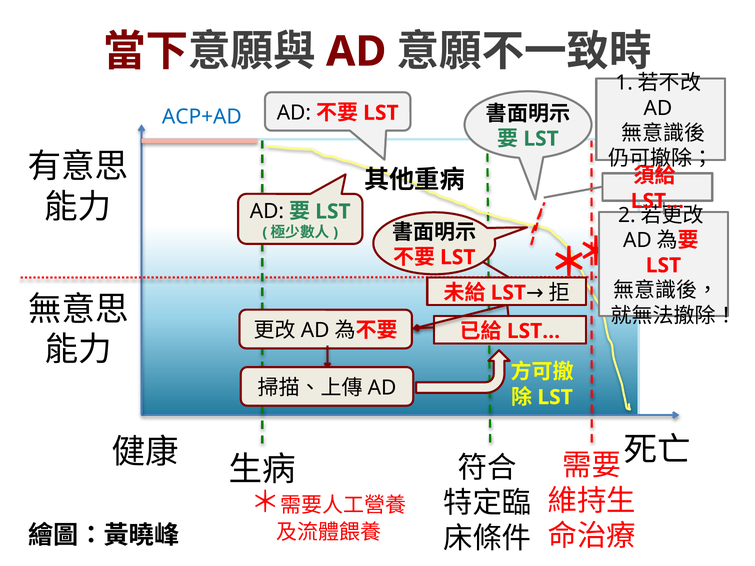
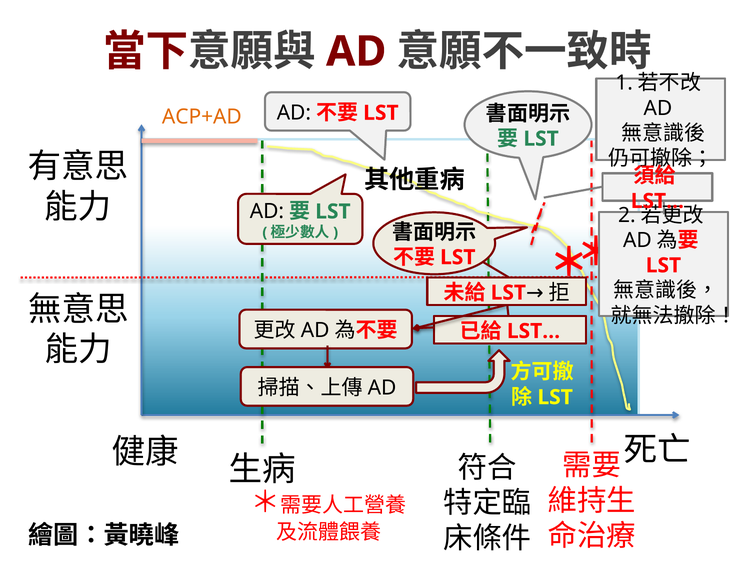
ACP+AD colour: blue -> orange
